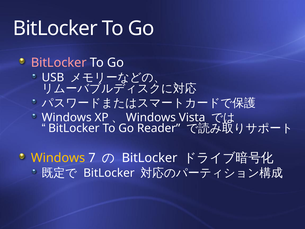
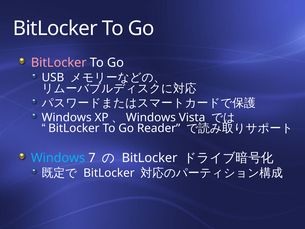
Windows at (58, 158) colour: yellow -> light blue
